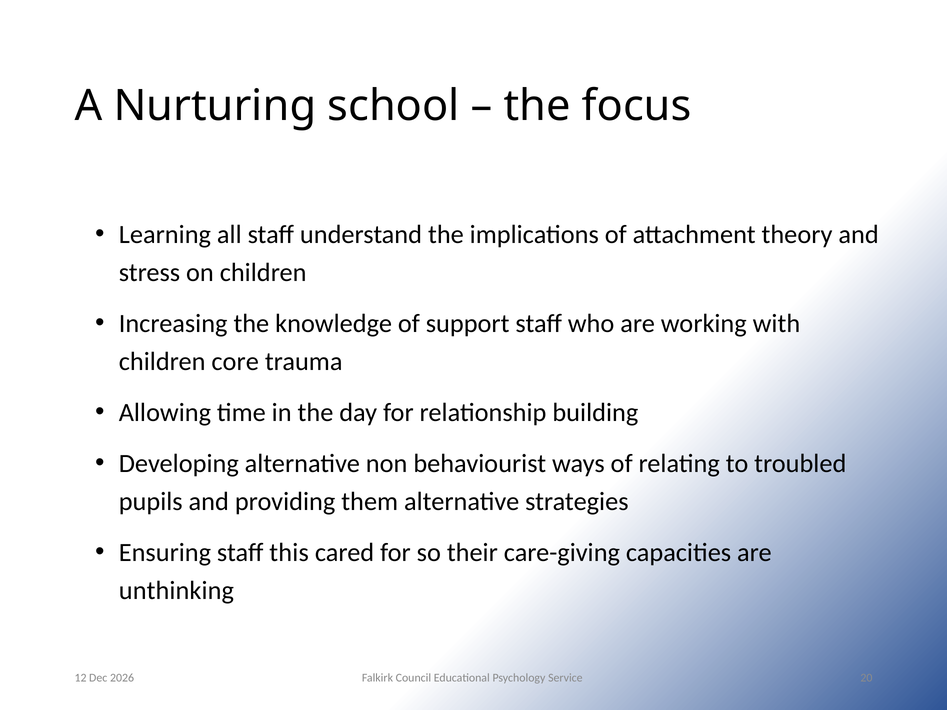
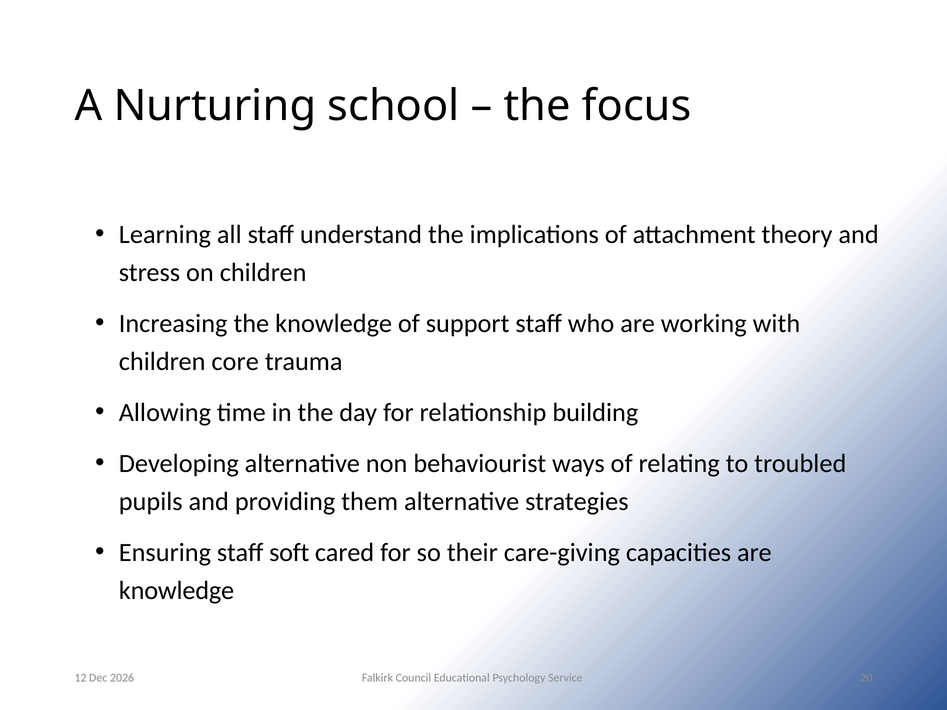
this: this -> soft
unthinking at (176, 591): unthinking -> knowledge
